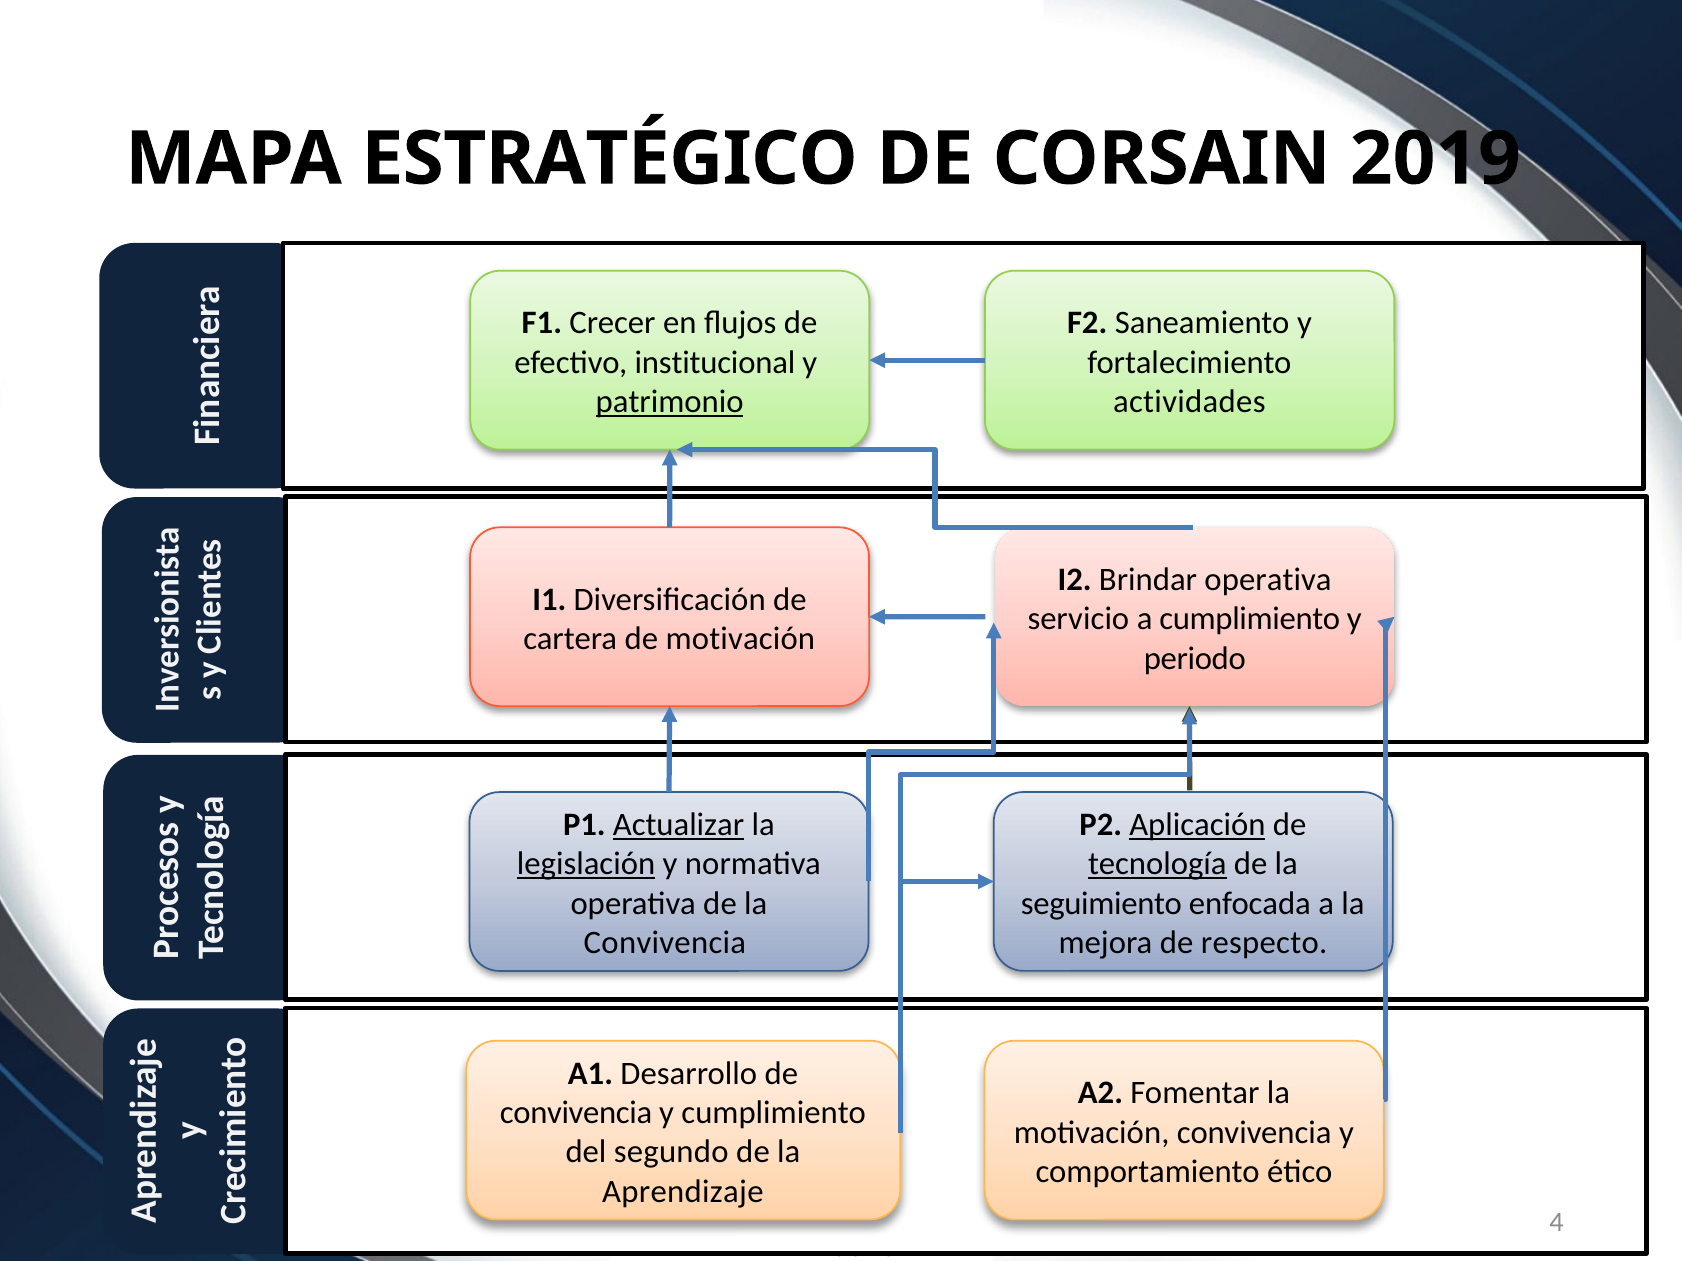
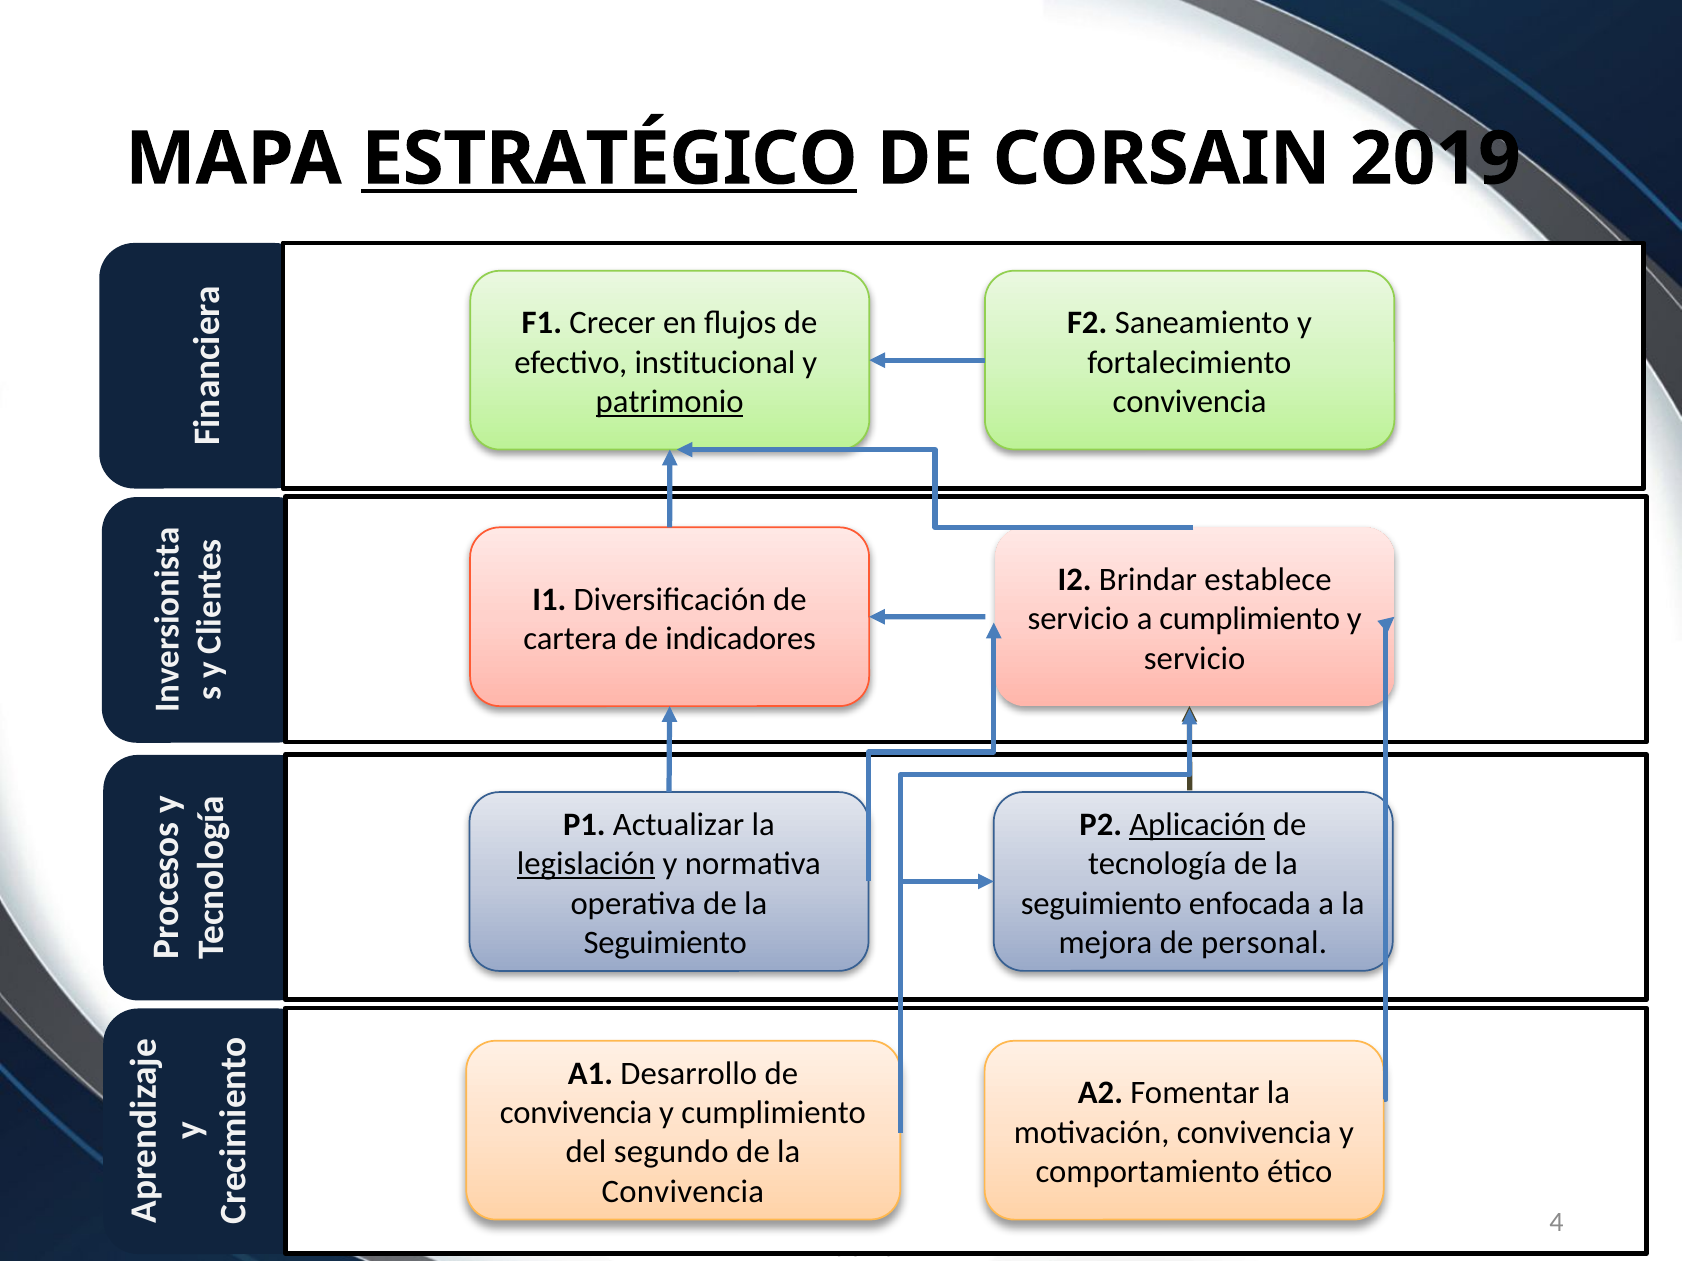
ESTRATÉGICO underline: none -> present
actividades at (1189, 402): actividades -> convivencia
Brindar operativa: operativa -> establece
de motivación: motivación -> indicadores
periodo at (1195, 659): periodo -> servicio
Actualizar underline: present -> none
tecnología underline: present -> none
Convivencia at (665, 943): Convivencia -> Seguimiento
respecto: respecto -> personal
Aprendizaje at (683, 1192): Aprendizaje -> Convivencia
